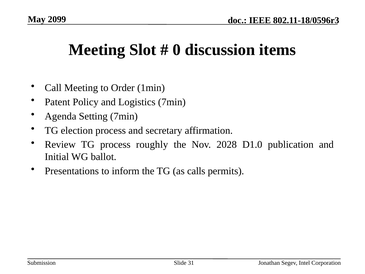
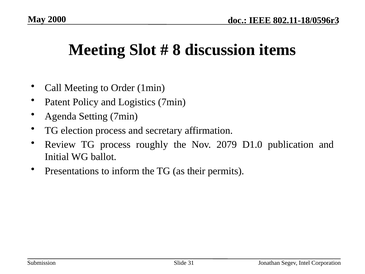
2099: 2099 -> 2000
0: 0 -> 8
2028: 2028 -> 2079
calls: calls -> their
